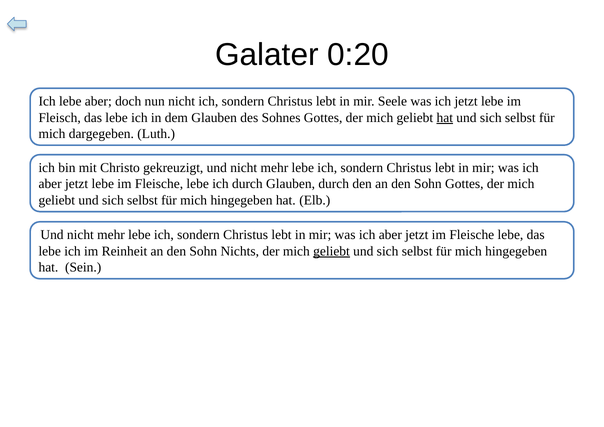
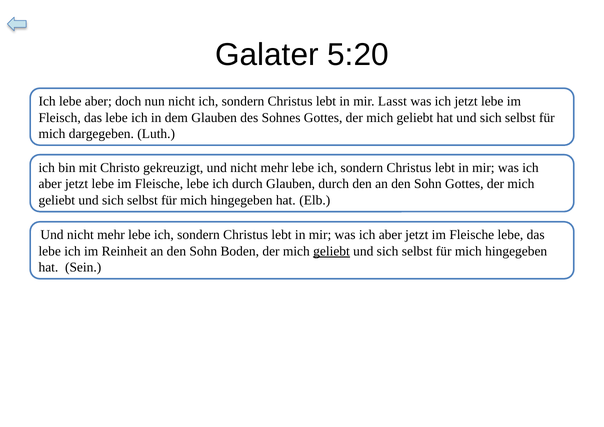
0:20: 0:20 -> 5:20
Seele: Seele -> Lasst
hat at (445, 118) underline: present -> none
Nichts: Nichts -> Boden
